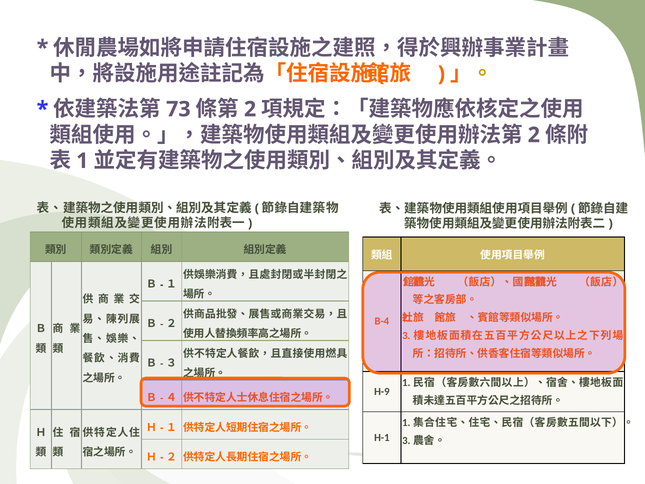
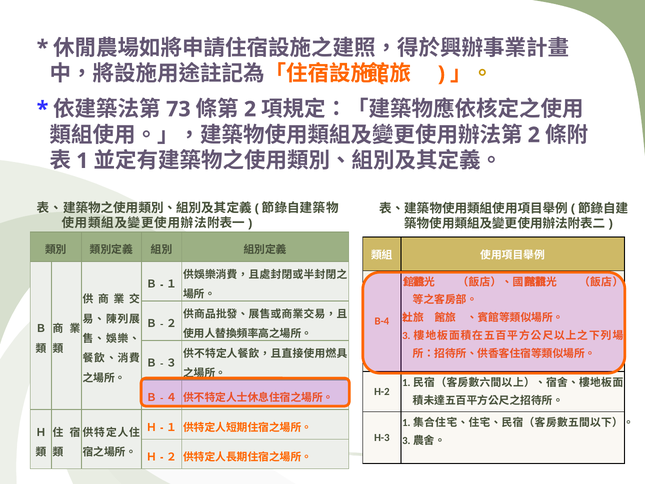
H-9: H-9 -> H-2
H-1: H-1 -> H-3
